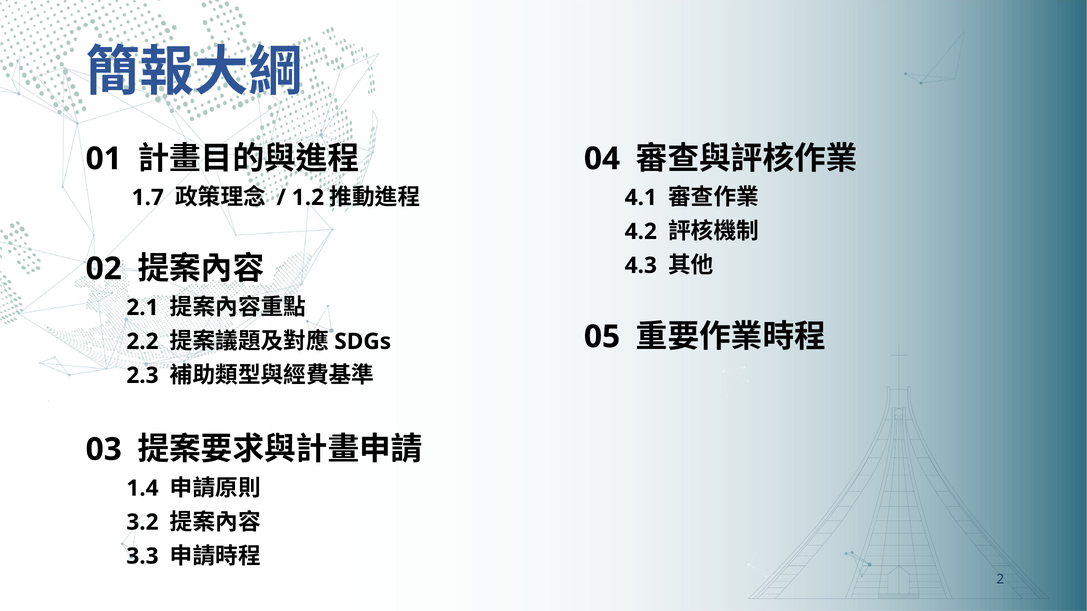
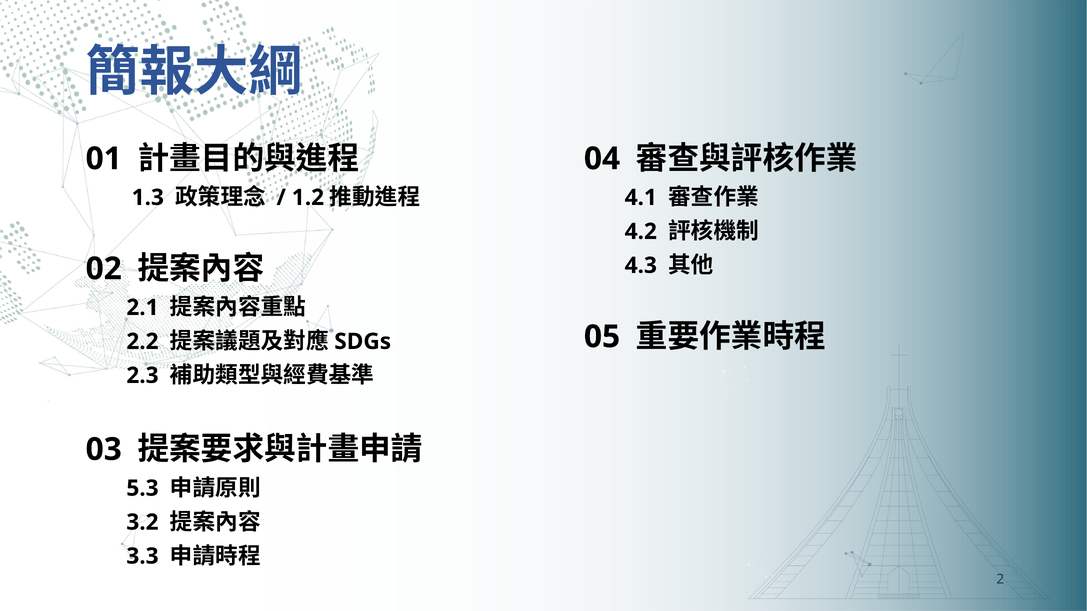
1.7: 1.7 -> 1.3
1.4: 1.4 -> 5.3
